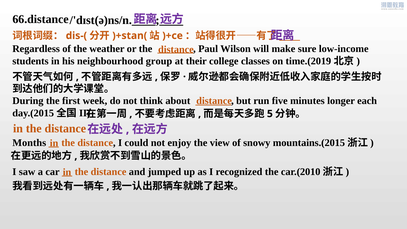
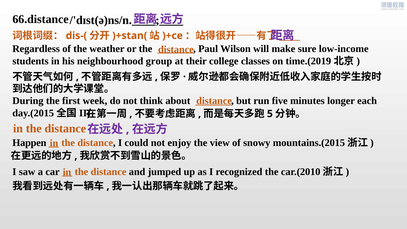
Months: Months -> Happen
